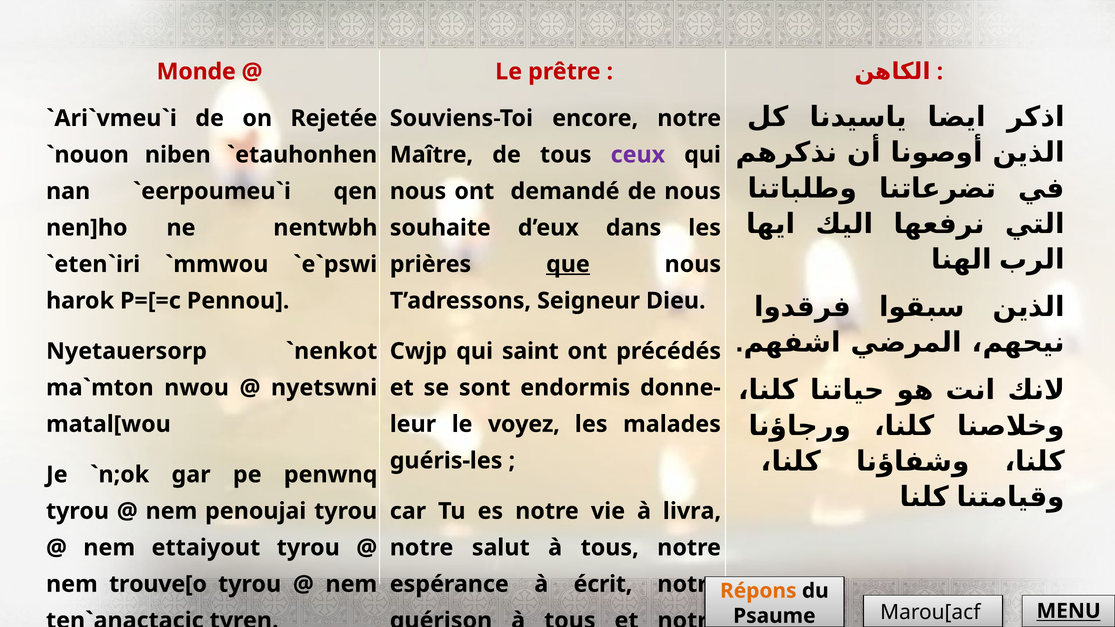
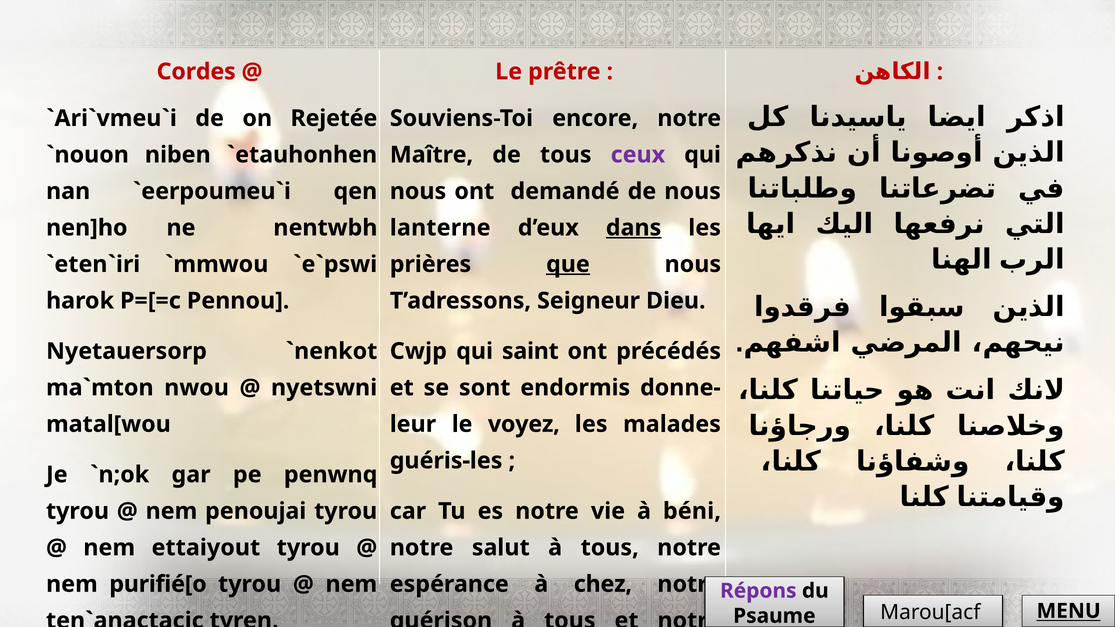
Monde: Monde -> Cordes
souhaite: souhaite -> lanterne
dans underline: none -> present
livra: livra -> béni
trouve[o: trouve[o -> purifié[o
écrit: écrit -> chez
Répons colour: orange -> purple
